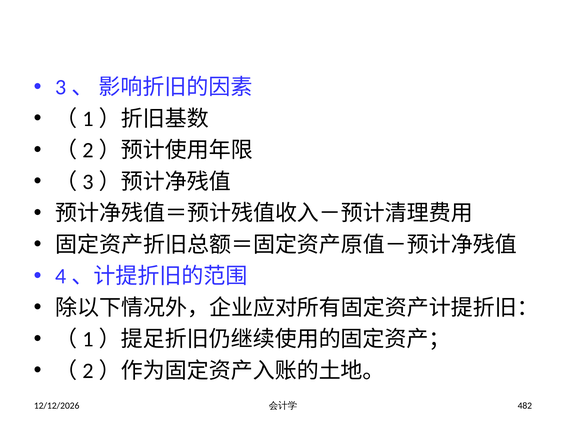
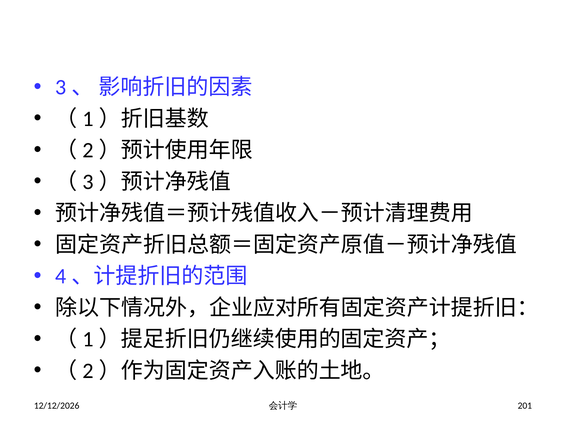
482: 482 -> 201
